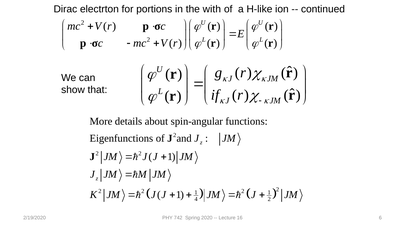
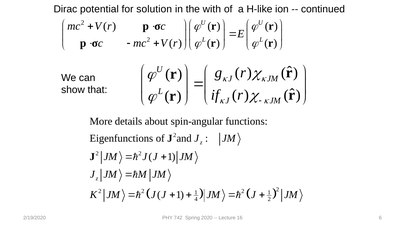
electrton: electrton -> potential
portions: portions -> solution
